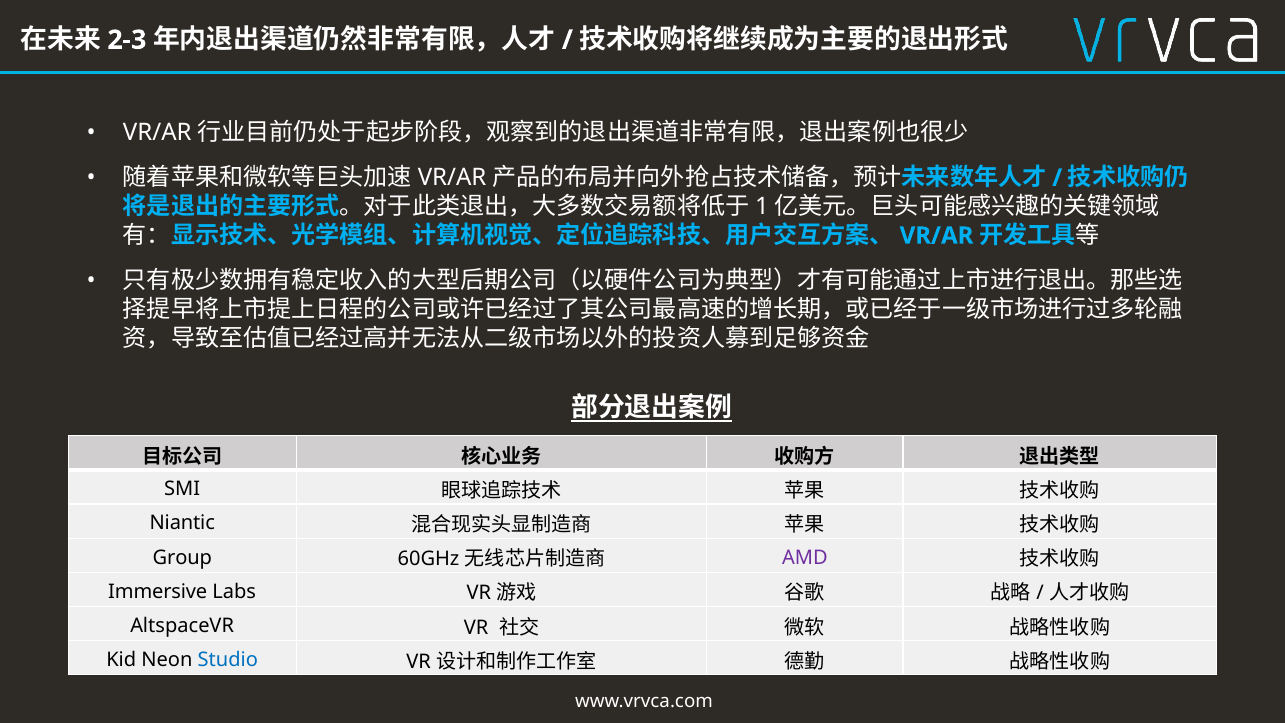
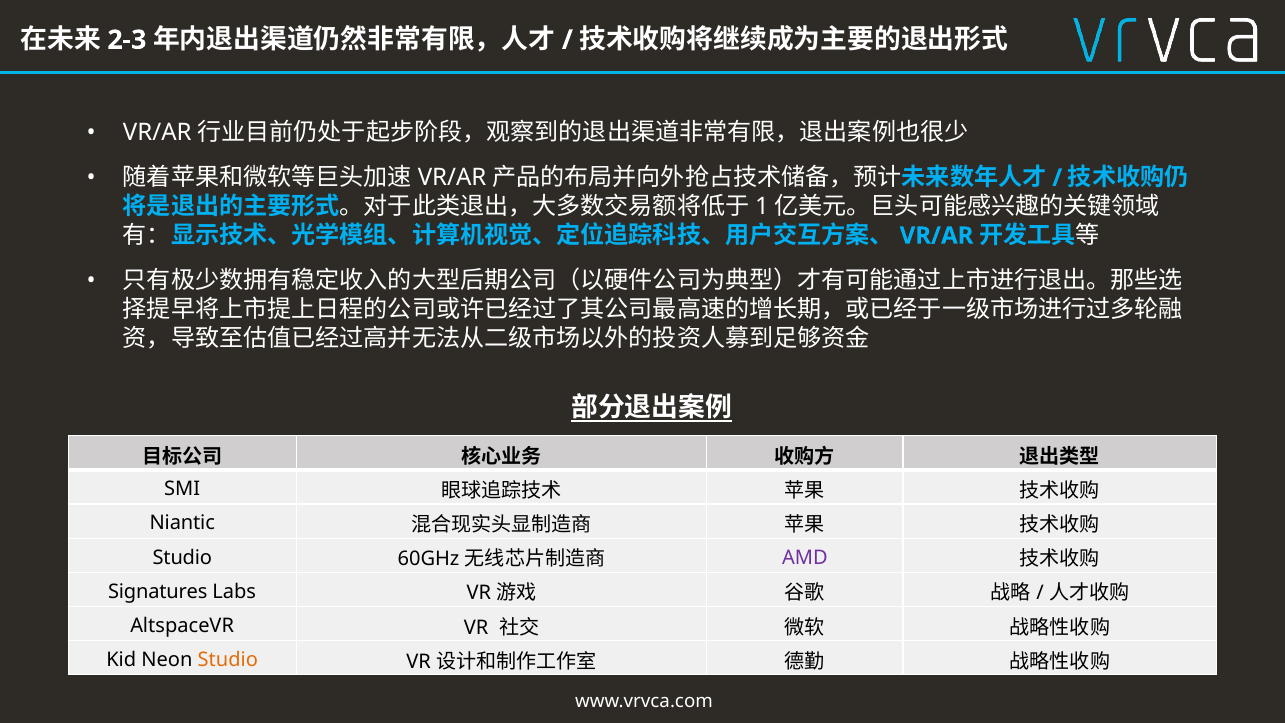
Group at (182, 557): Group -> Studio
Immersive: Immersive -> Signatures
Studio at (228, 660) colour: blue -> orange
